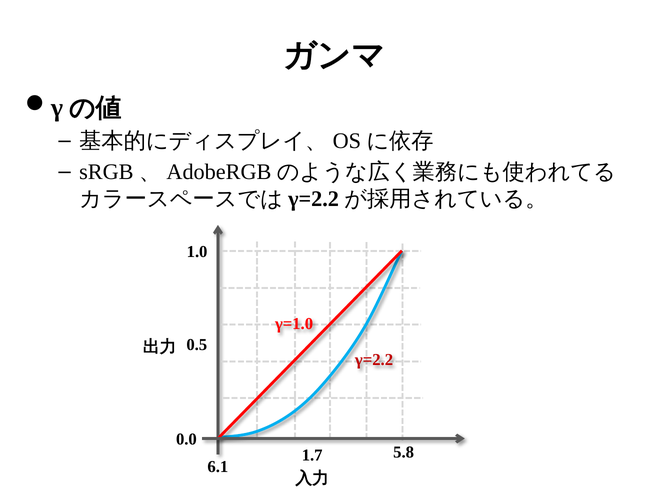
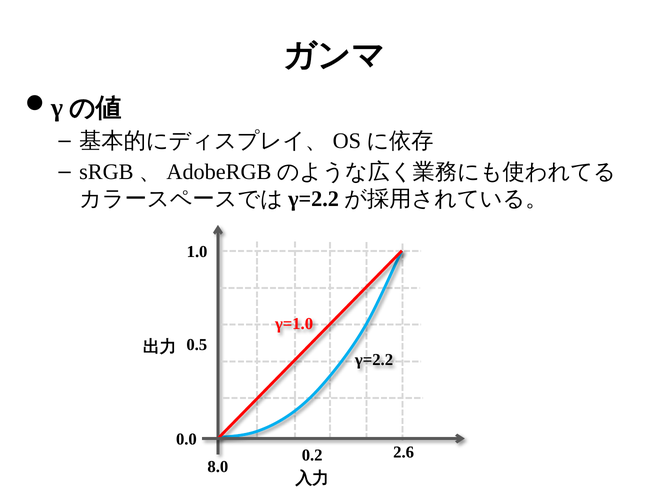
γ=2.2 colour: red -> black
5.8: 5.8 -> 2.6
1.7: 1.7 -> 0.2
6.1: 6.1 -> 8.0
